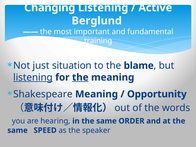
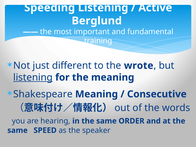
Changing: Changing -> Speeding
situation: situation -> different
blame: blame -> wrote
the at (80, 77) underline: present -> none
Opportunity: Opportunity -> Consecutive
